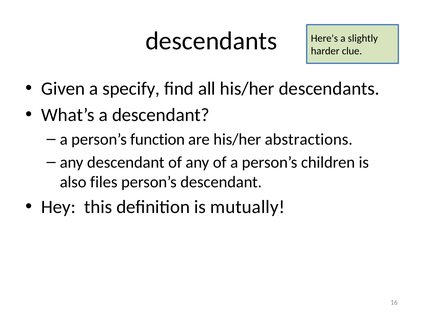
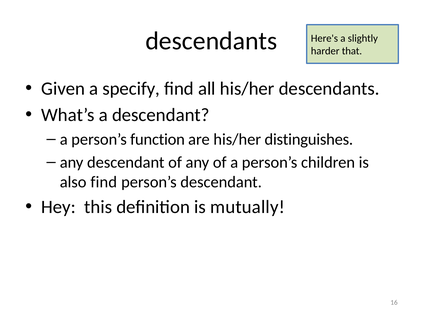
clue: clue -> that
abstractions: abstractions -> distinguishes
also files: files -> find
